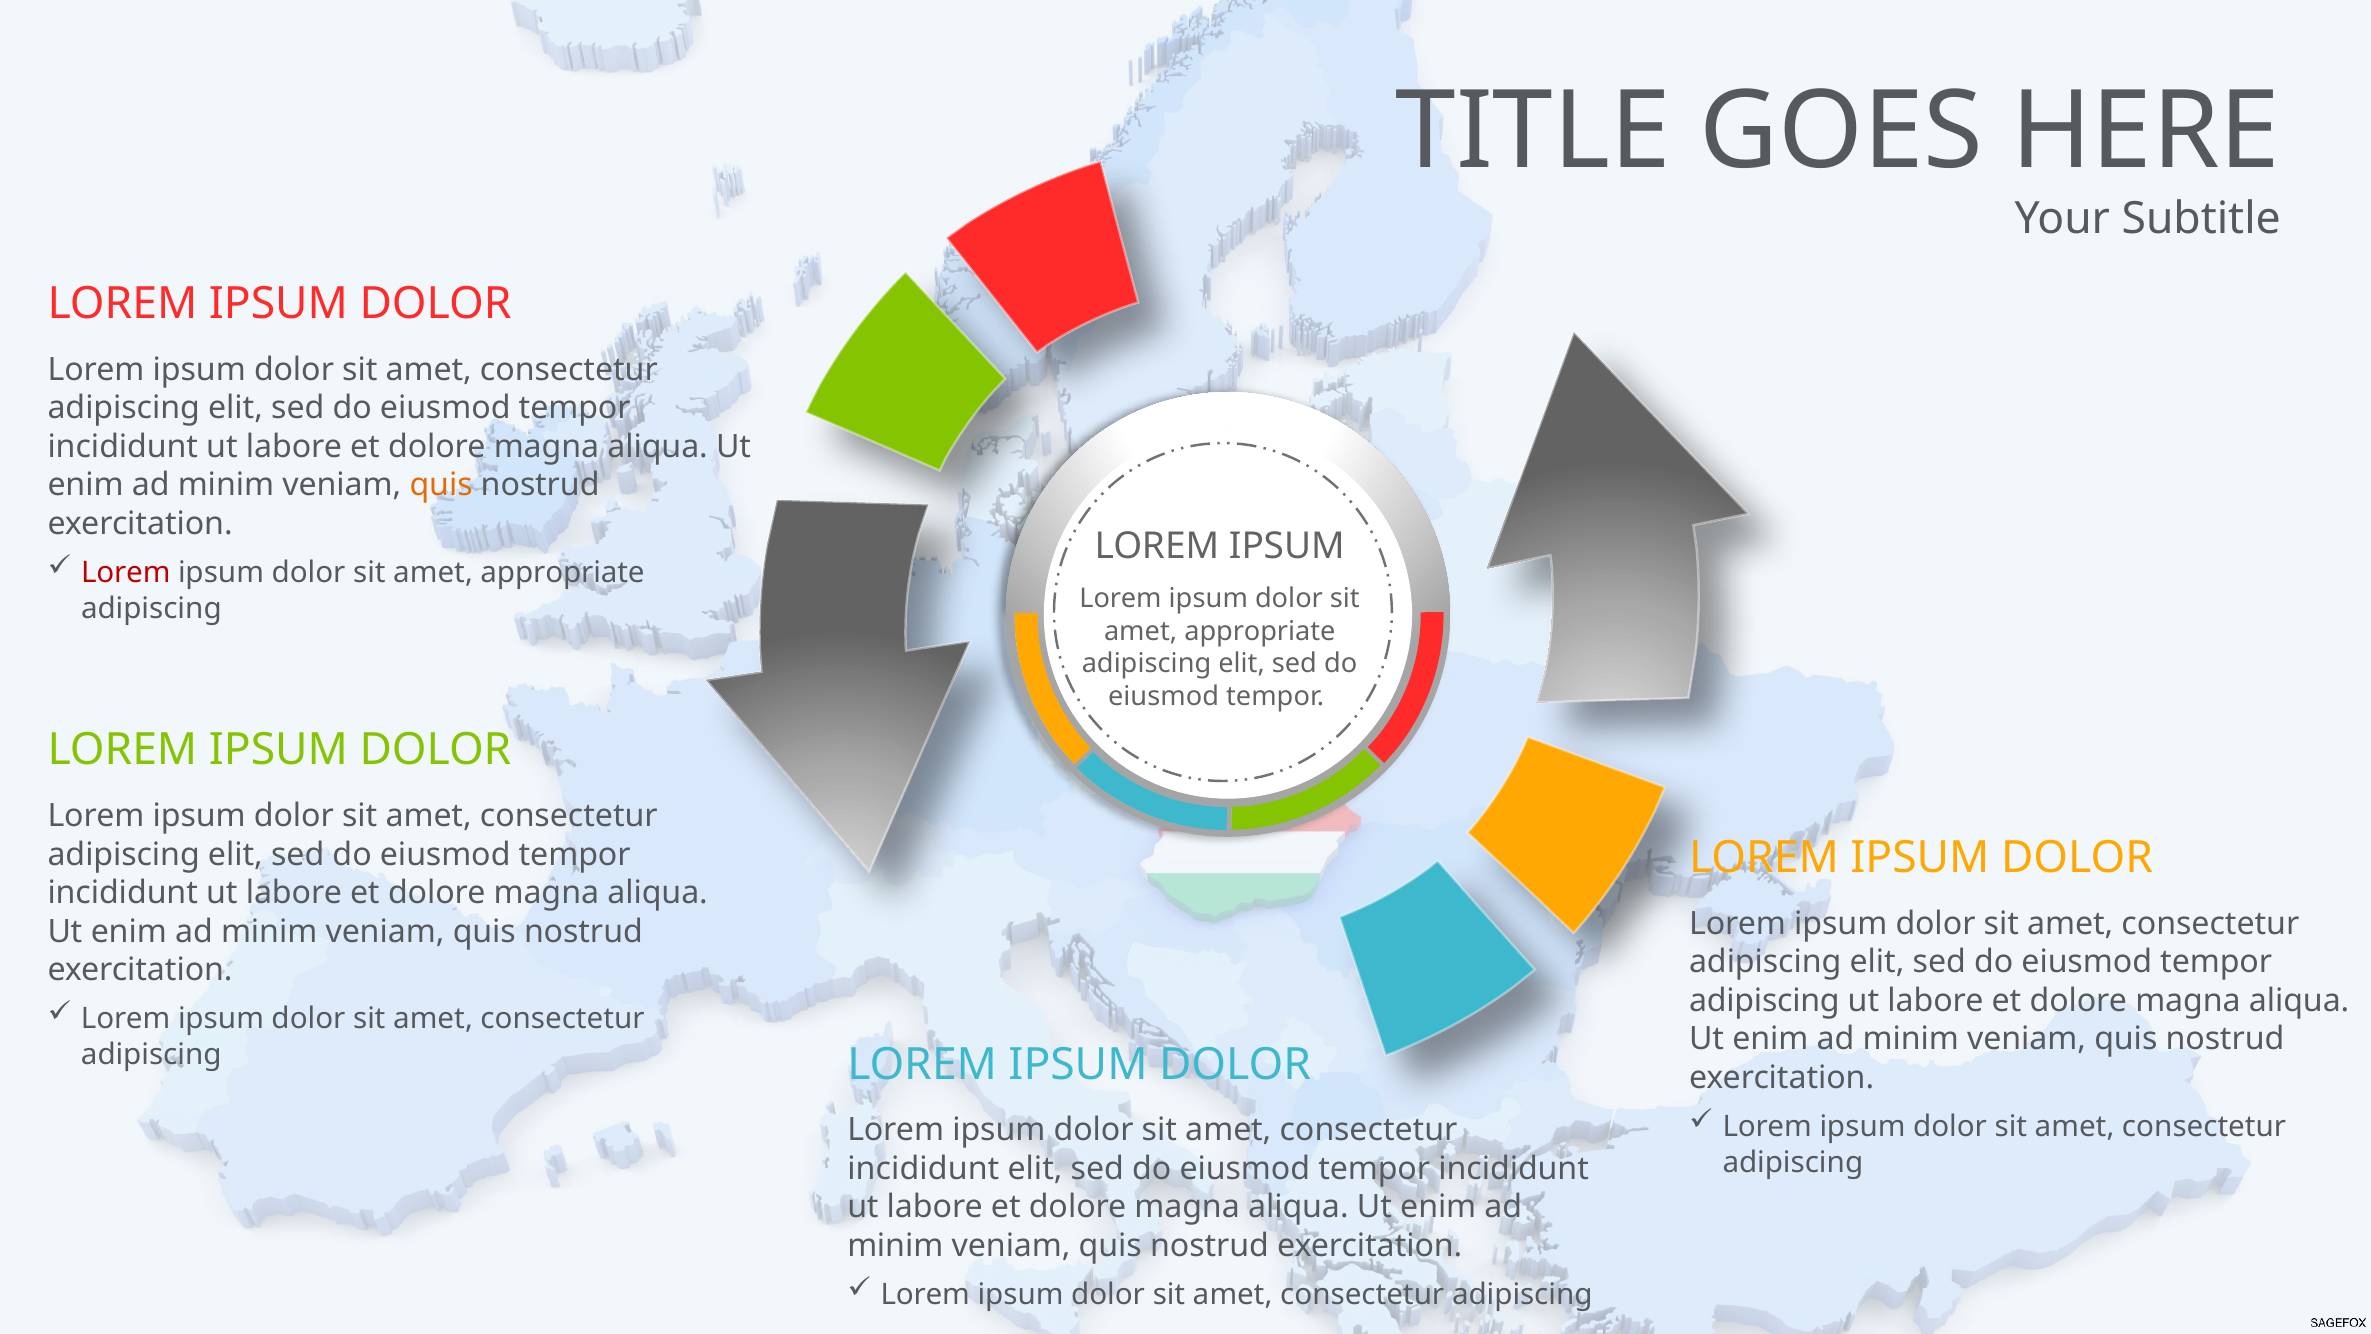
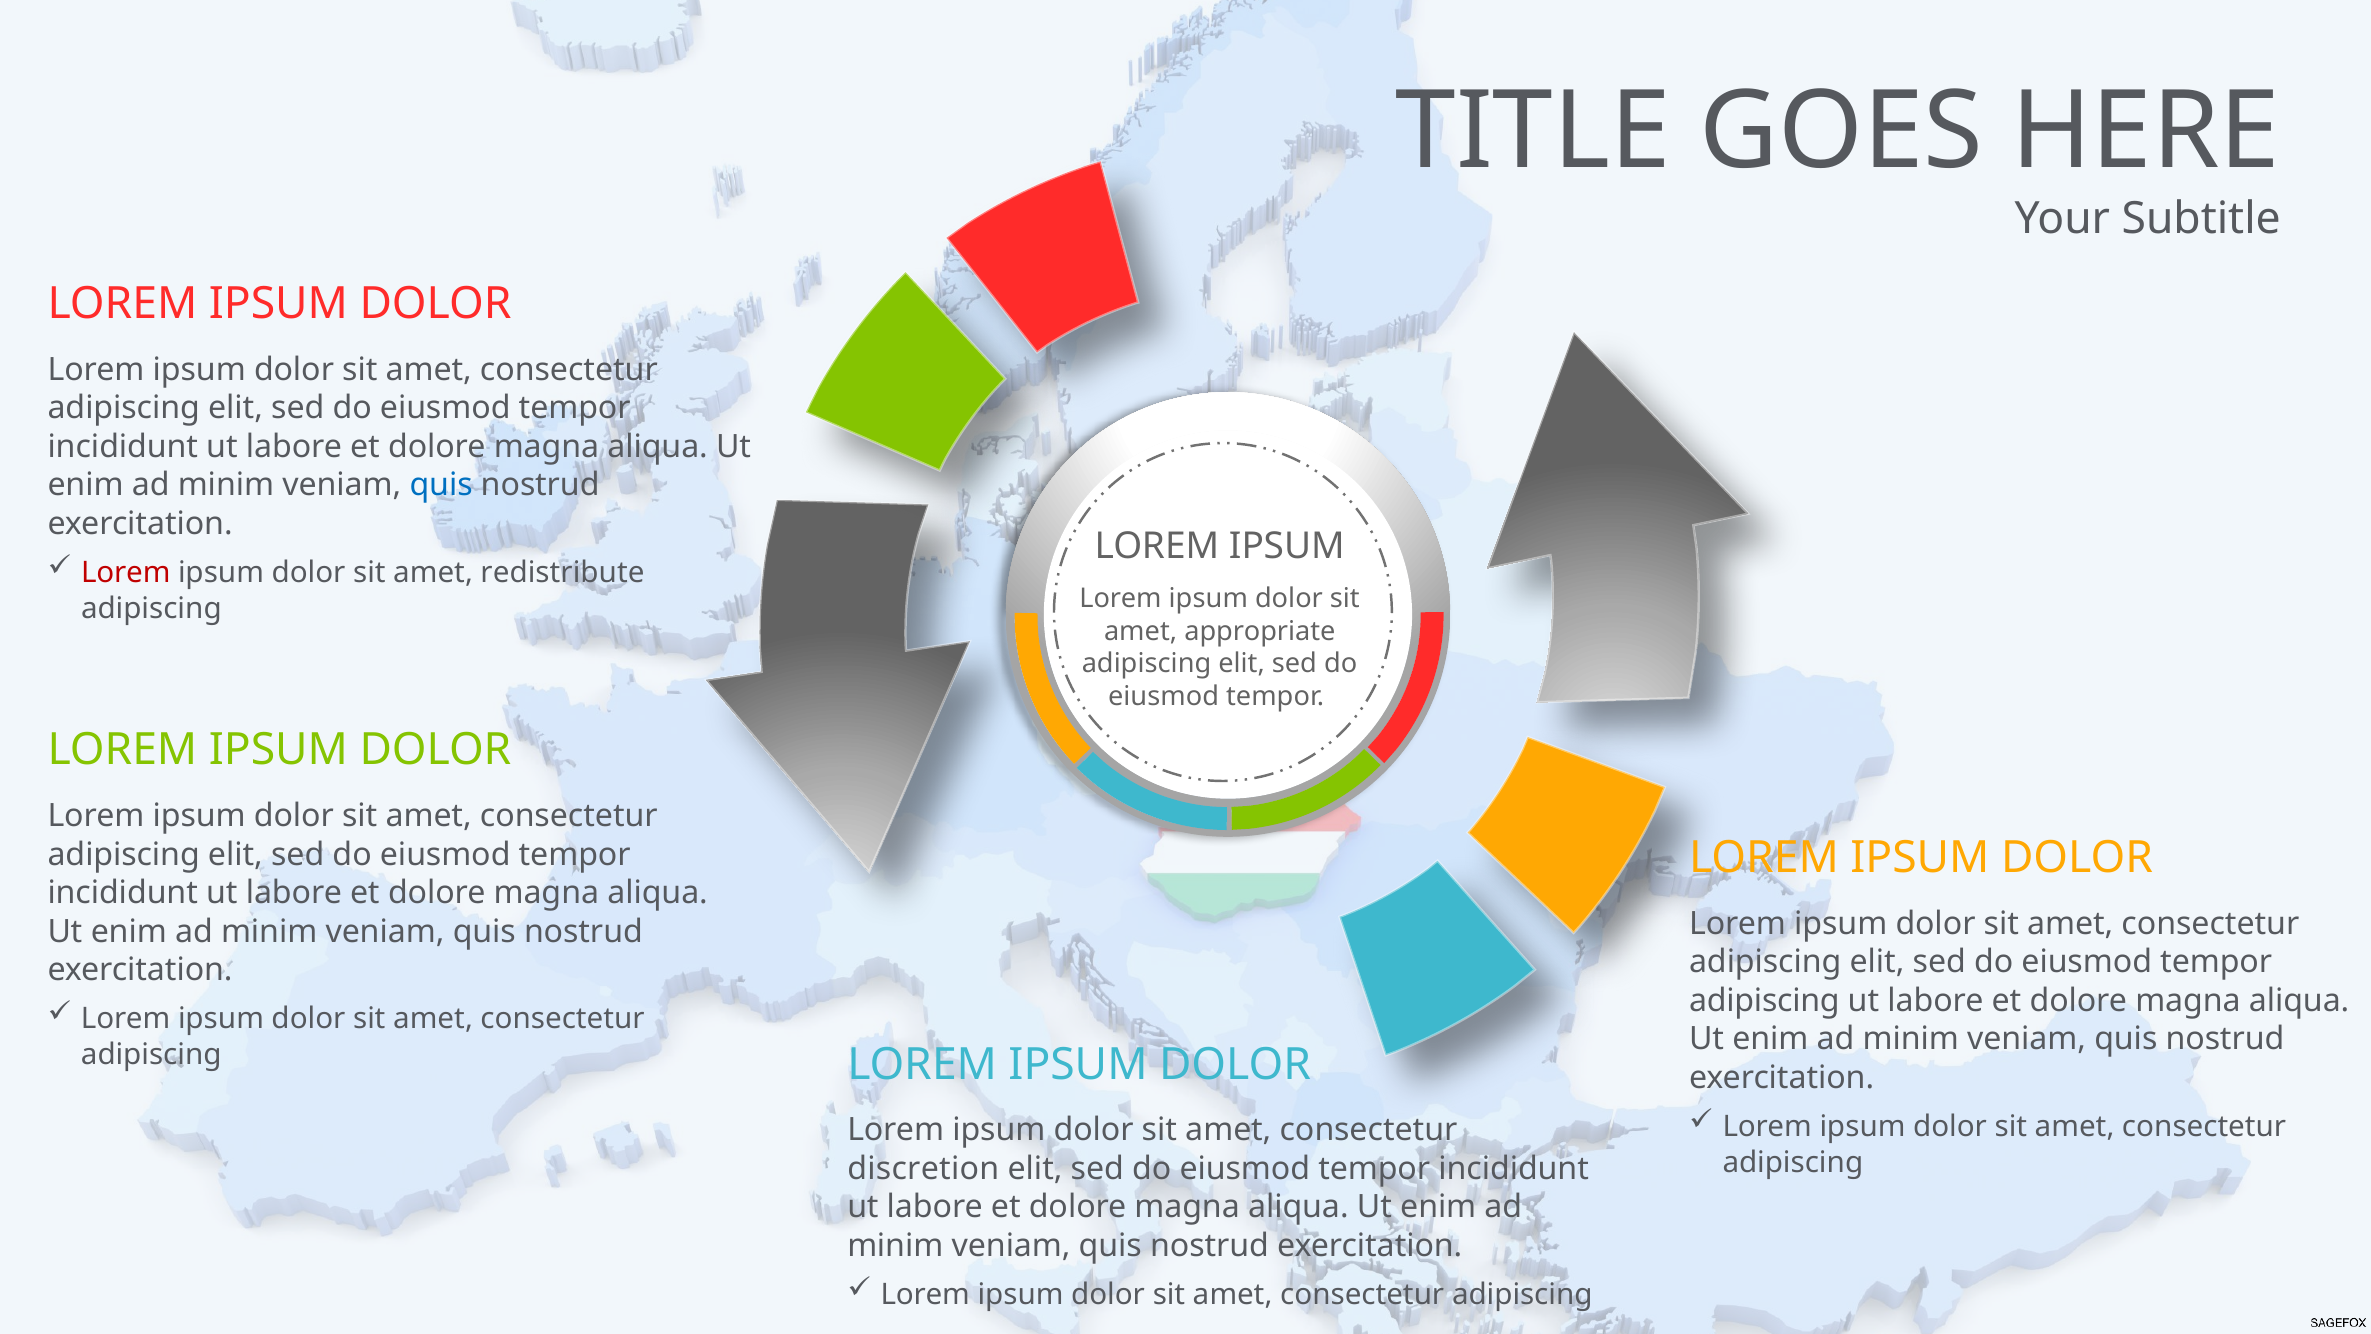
quis at (441, 485) colour: orange -> blue
appropriate at (563, 573): appropriate -> redistribute
incididunt at (923, 1168): incididunt -> discretion
